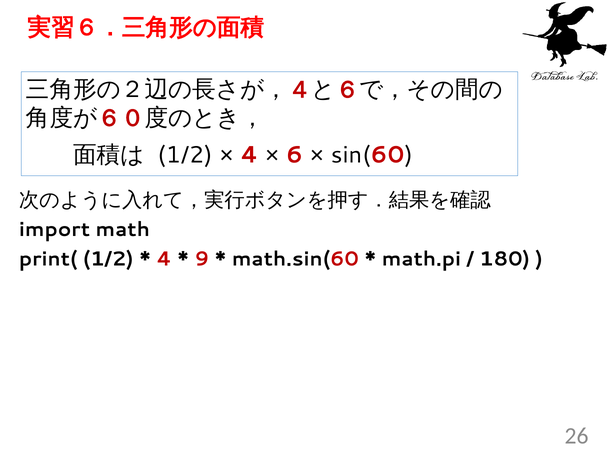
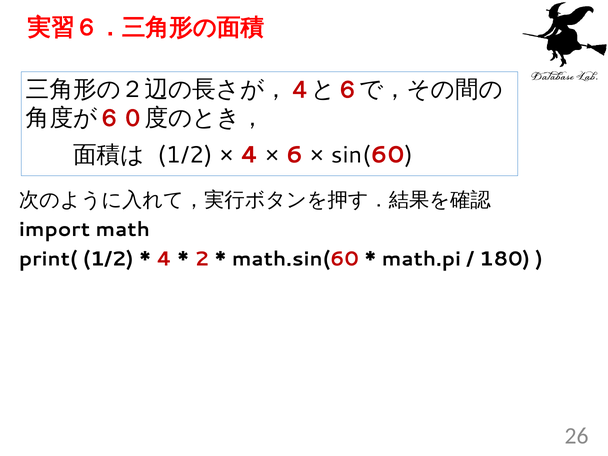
9: 9 -> 2
